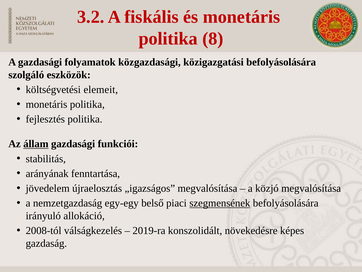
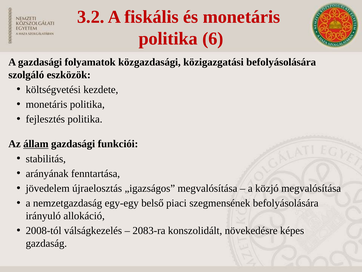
8: 8 -> 6
elemeit: elemeit -> kezdete
szegmensének underline: present -> none
2019-ra: 2019-ra -> 2083-ra
